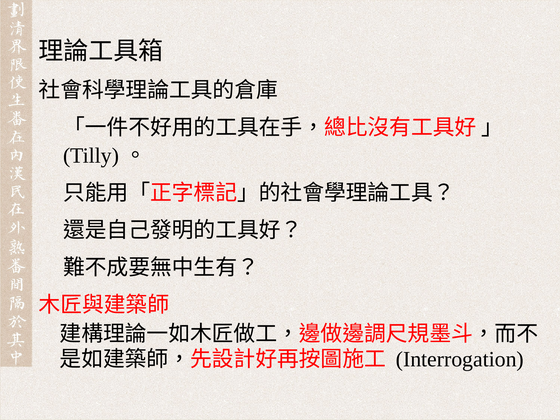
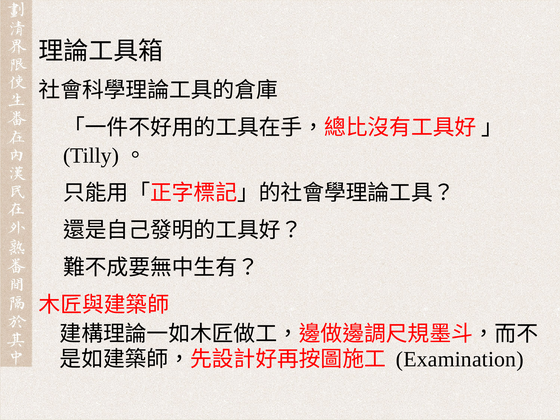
Interrogation: Interrogation -> Examination
